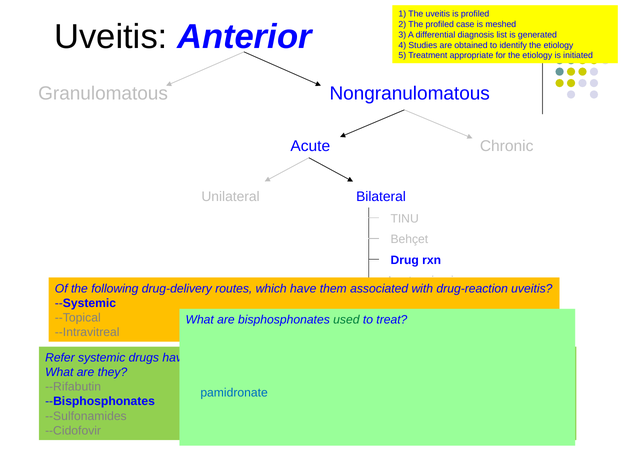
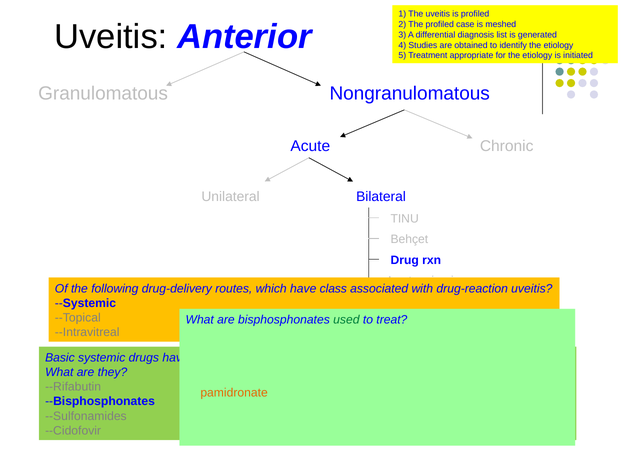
them: them -> class
Refer: Refer -> Basic
pamidronate colour: blue -> orange
